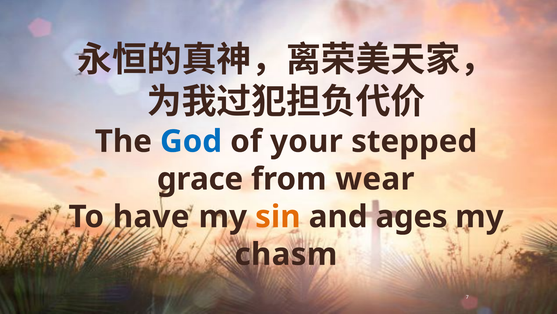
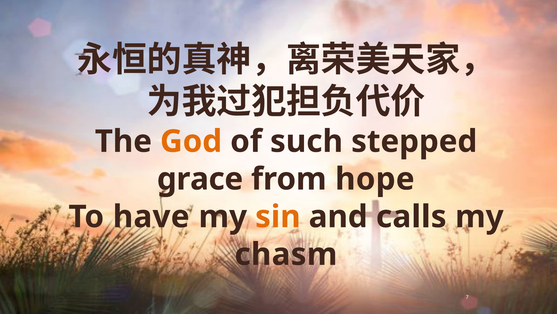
God colour: blue -> orange
your: your -> such
wear: wear -> hope
ages: ages -> calls
